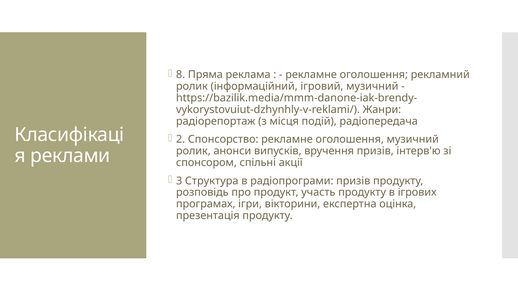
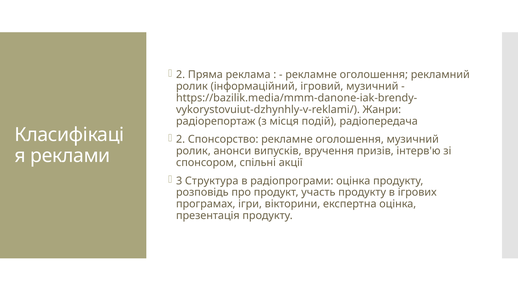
8 at (181, 75): 8 -> 2
радіопрограми призів: призів -> оцінка
